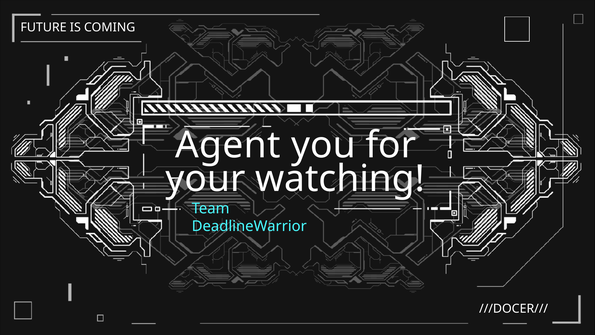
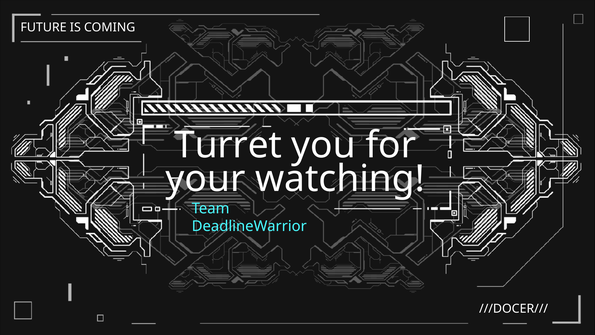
Agent: Agent -> Turret
